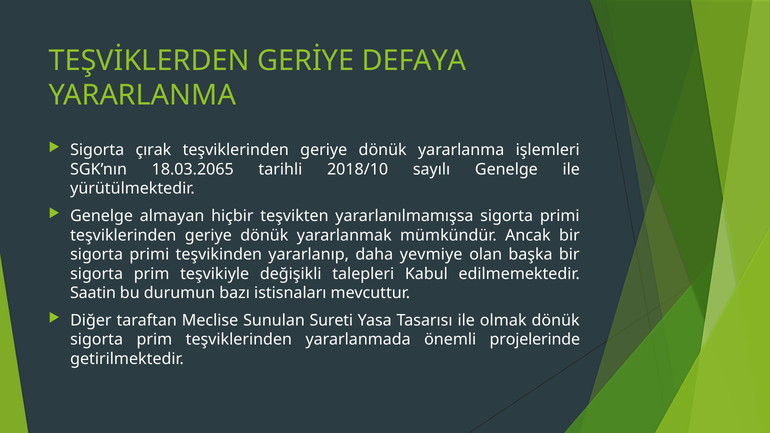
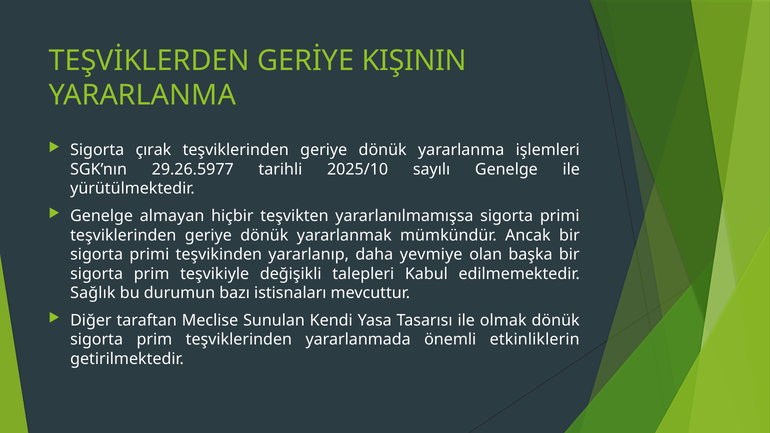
DEFAYA: DEFAYA -> KIŞININ
18.03.2065: 18.03.2065 -> 29.26.5977
2018/10: 2018/10 -> 2025/10
Saatin: Saatin -> Sağlık
Sureti: Sureti -> Kendi
projelerinde: projelerinde -> etkinliklerin
